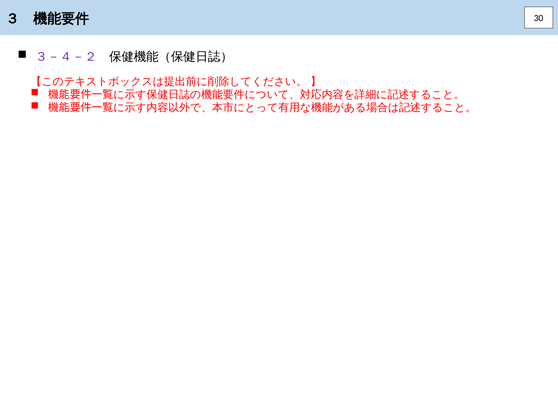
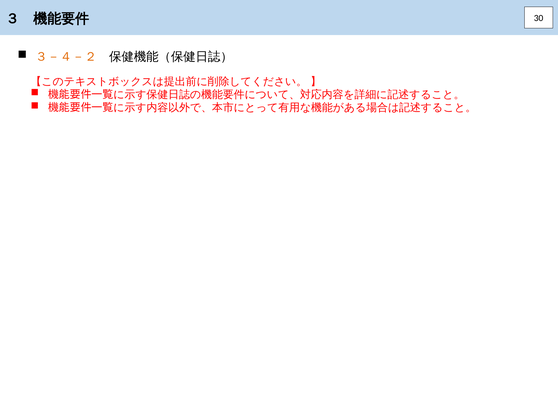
３－４－２ colour: purple -> orange
